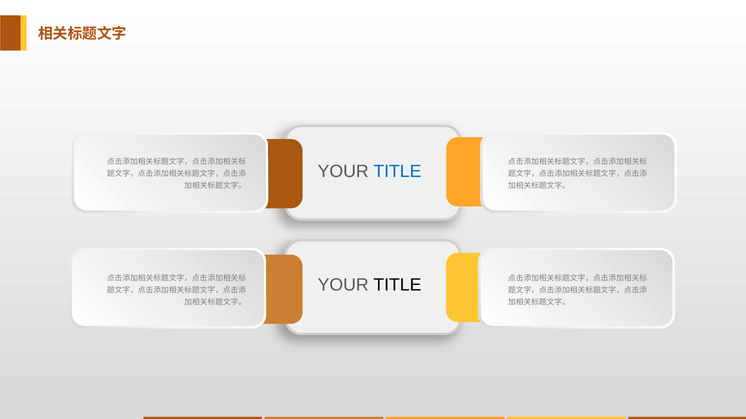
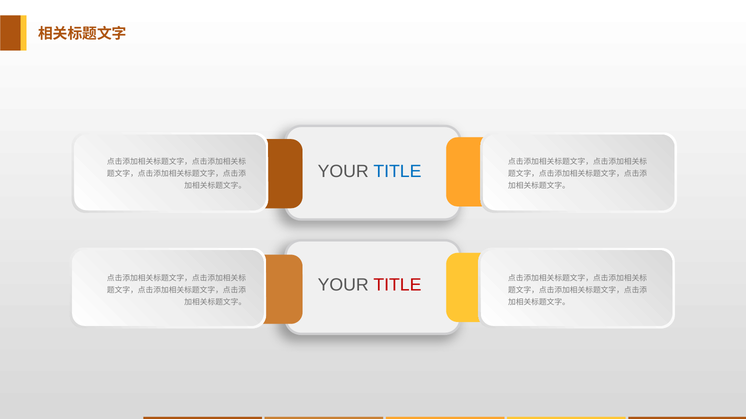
TITLE at (397, 285) colour: black -> red
